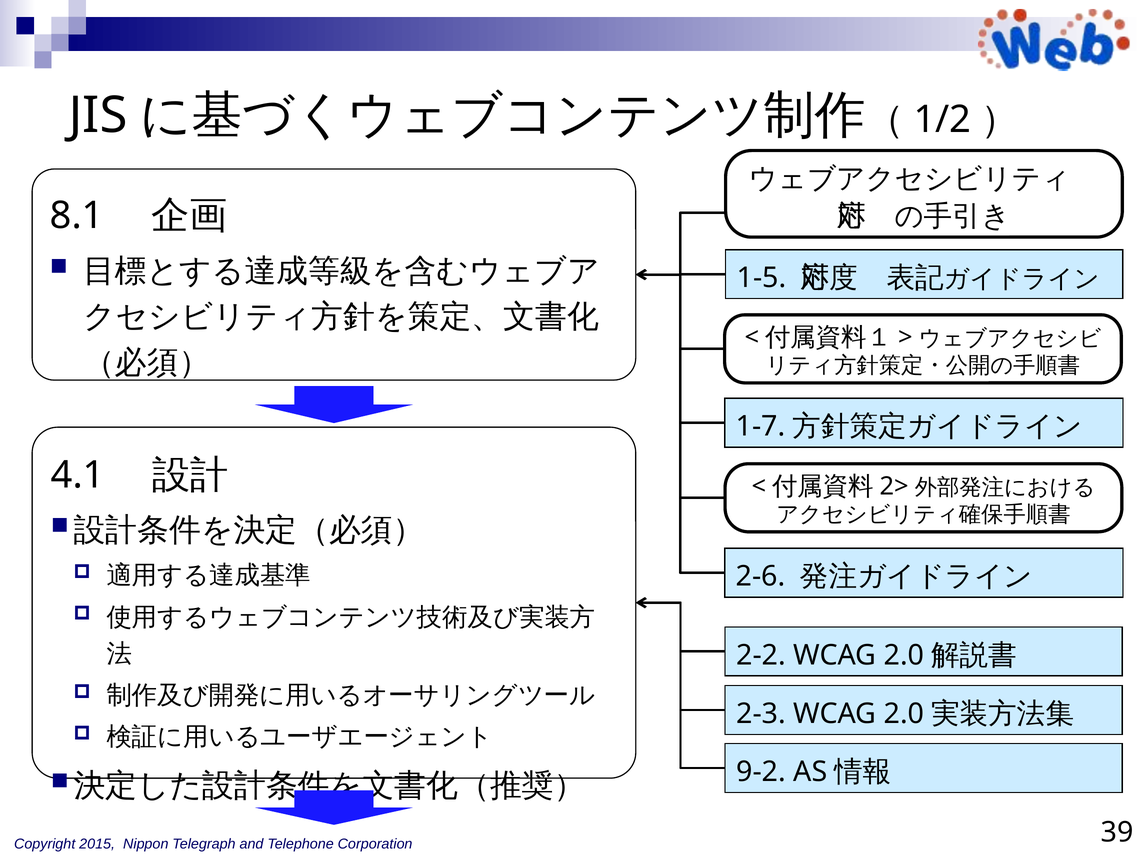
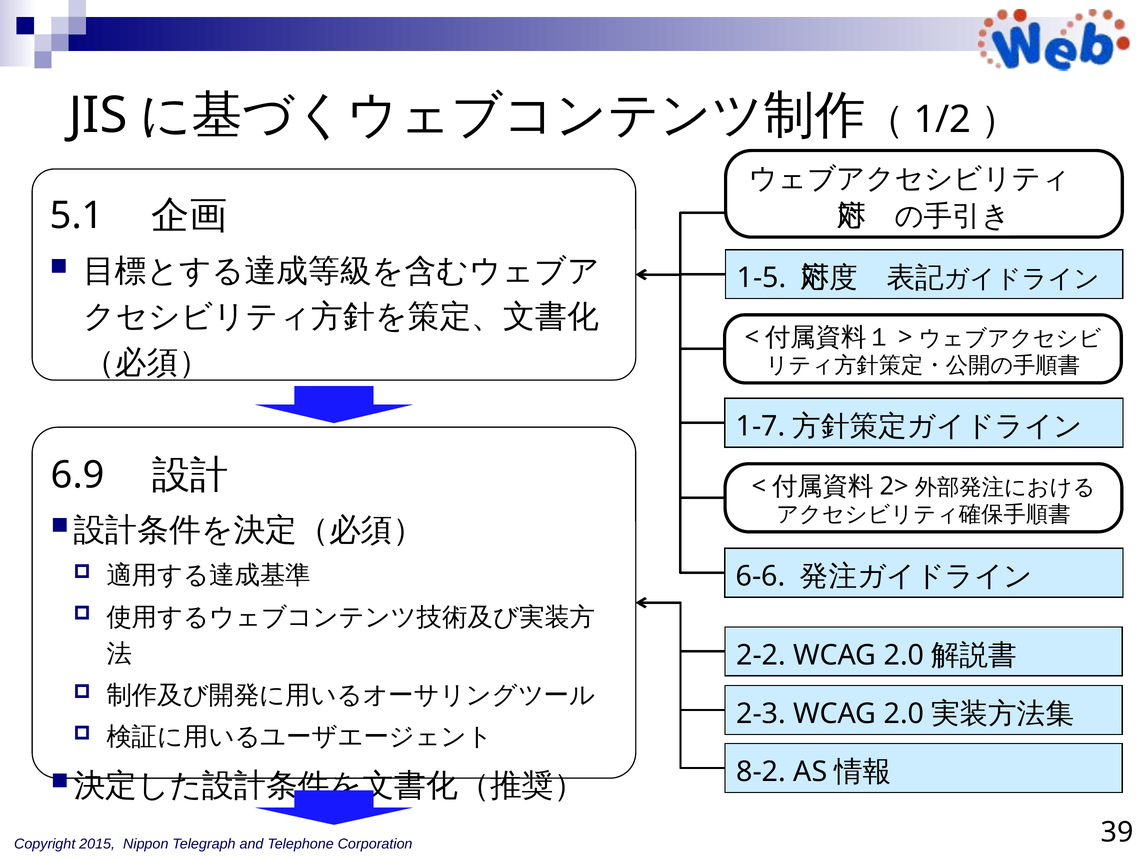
8.1: 8.1 -> 5.1
4.1: 4.1 -> 6.9
2-6: 2-6 -> 6-6
9-2: 9-2 -> 8-2
